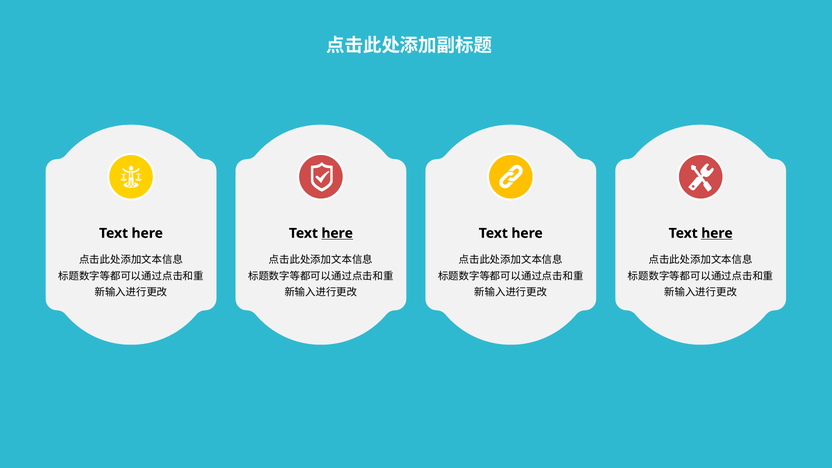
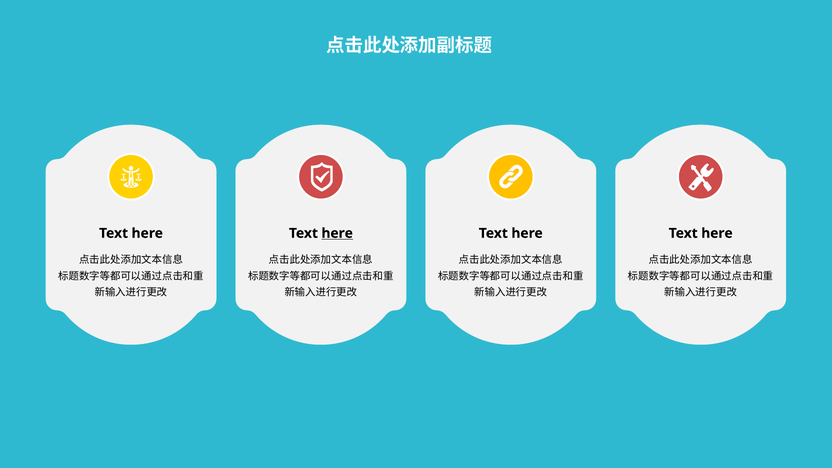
here at (717, 233) underline: present -> none
